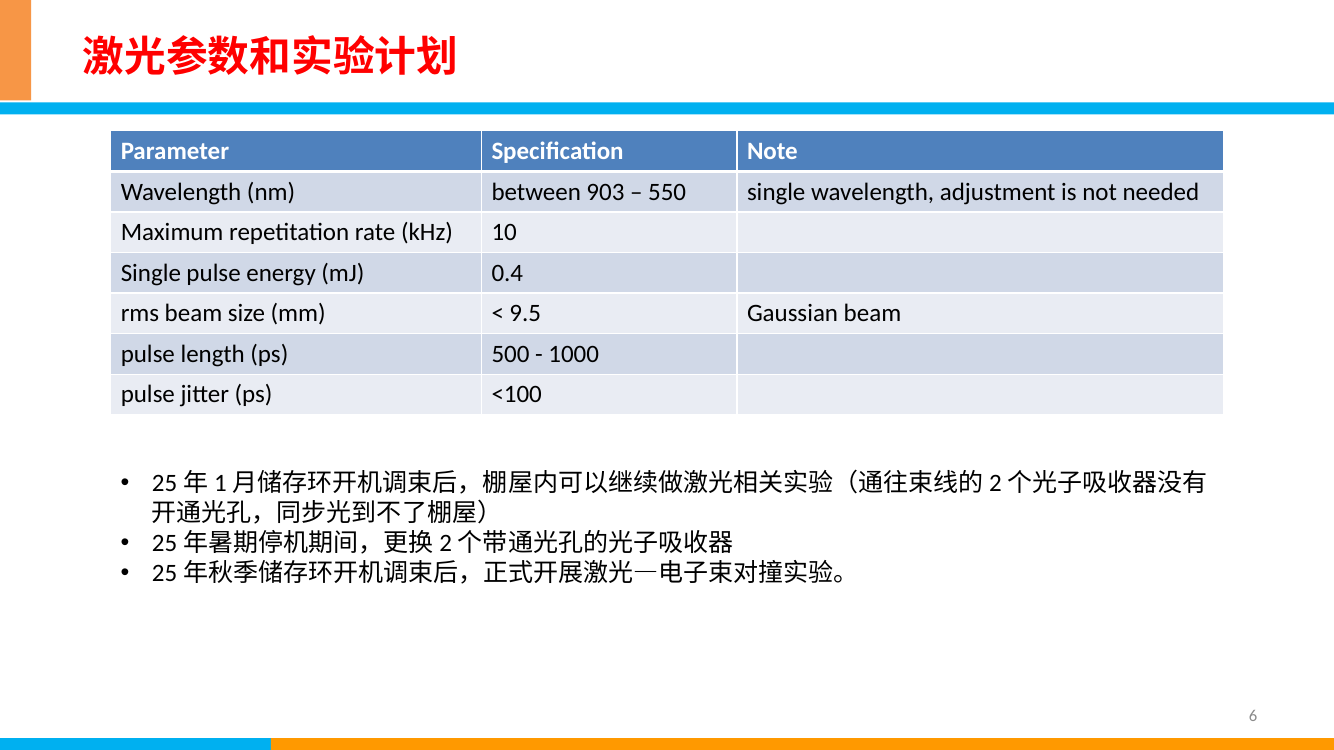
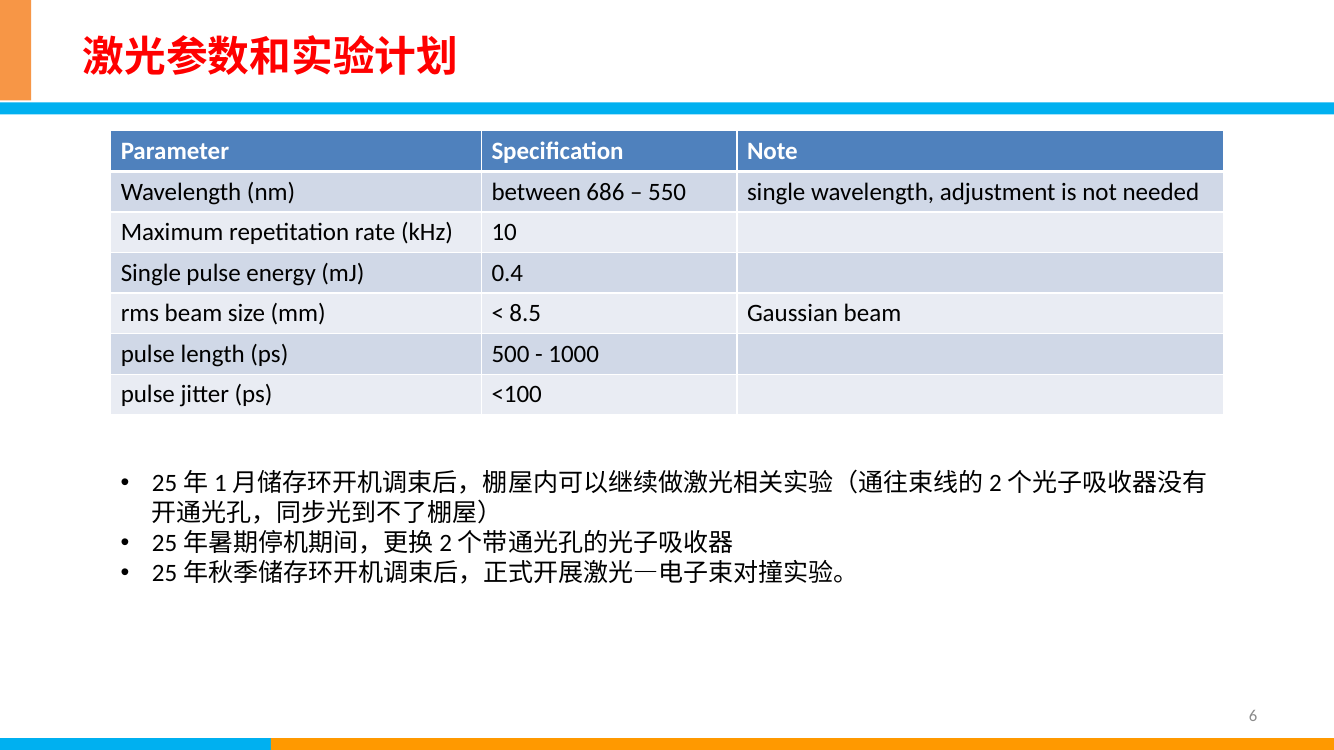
903: 903 -> 686
9.5: 9.5 -> 8.5
